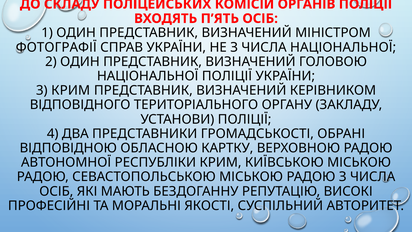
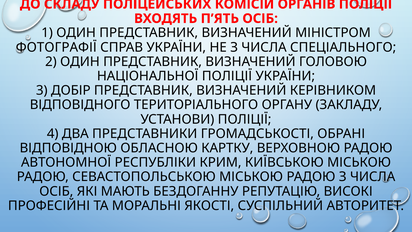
ЧИСЛА НАЦІОНАЛЬНОЇ: НАЦІОНАЛЬНОЇ -> СПЕЦІАЛЬНОГО
3 КРИМ: КРИМ -> ДОБІР
